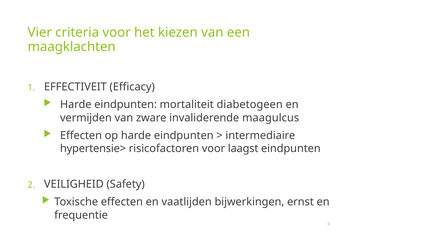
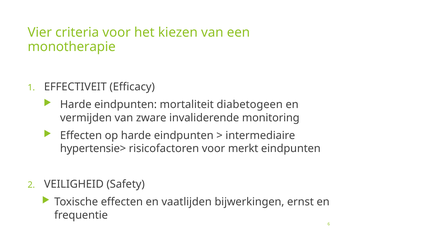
maagklachten: maagklachten -> monotherapie
maagulcus: maagulcus -> monitoring
laagst: laagst -> merkt
